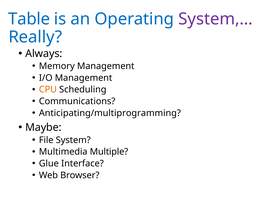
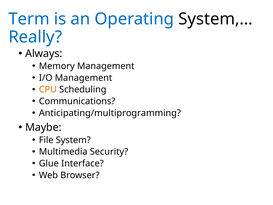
Table: Table -> Term
System,… colour: purple -> black
Multiple: Multiple -> Security
